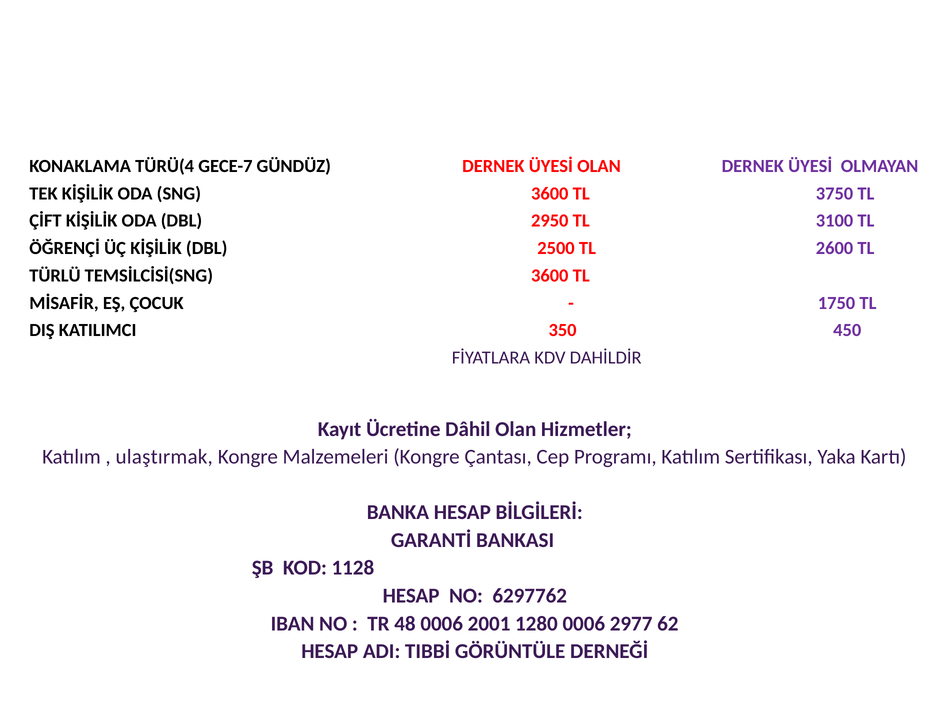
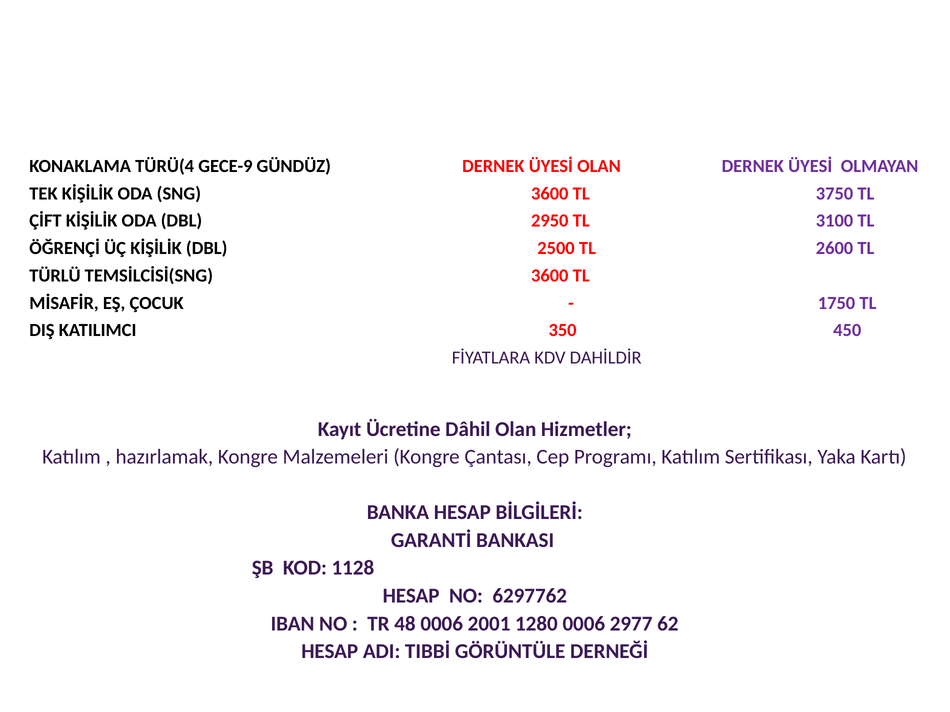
GECE-7: GECE-7 -> GECE-9
ulaştırmak: ulaştırmak -> hazırlamak
